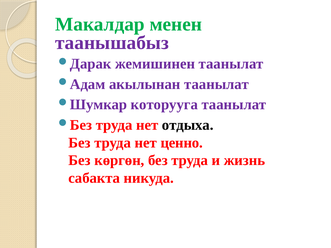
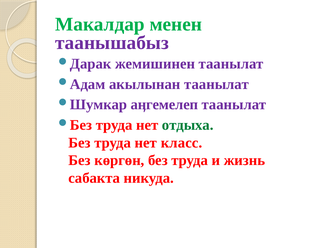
которууга: которууга -> аӊгемелеп
отдыха colour: black -> green
ценно: ценно -> класс
